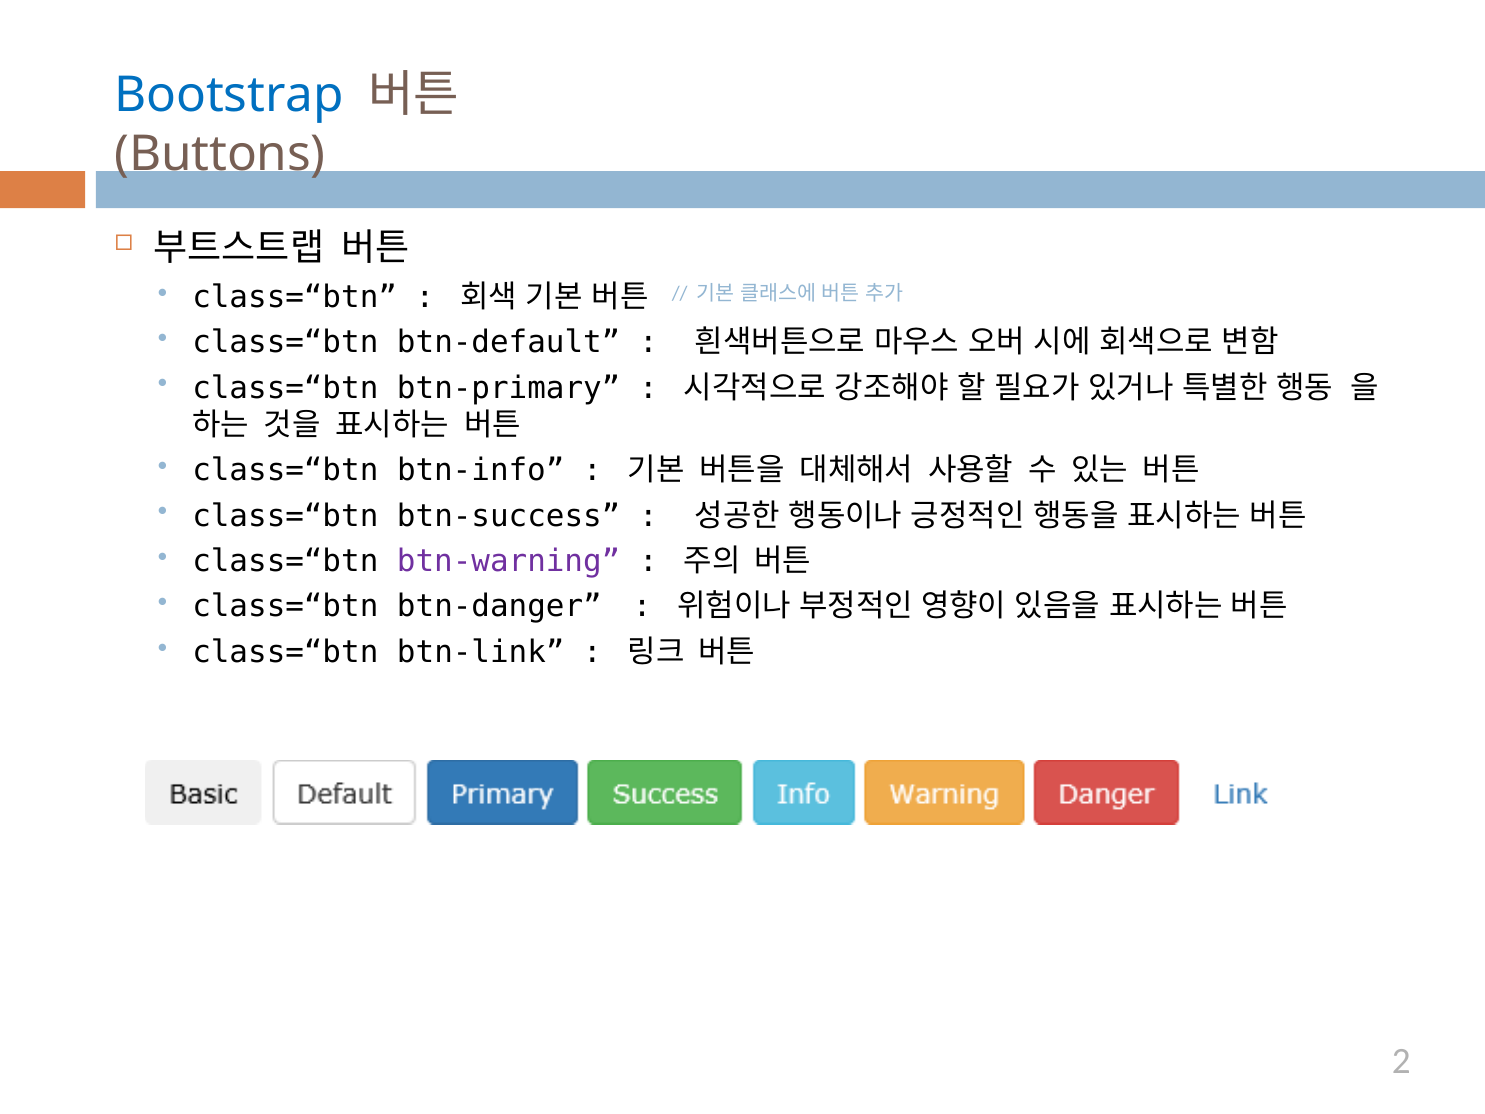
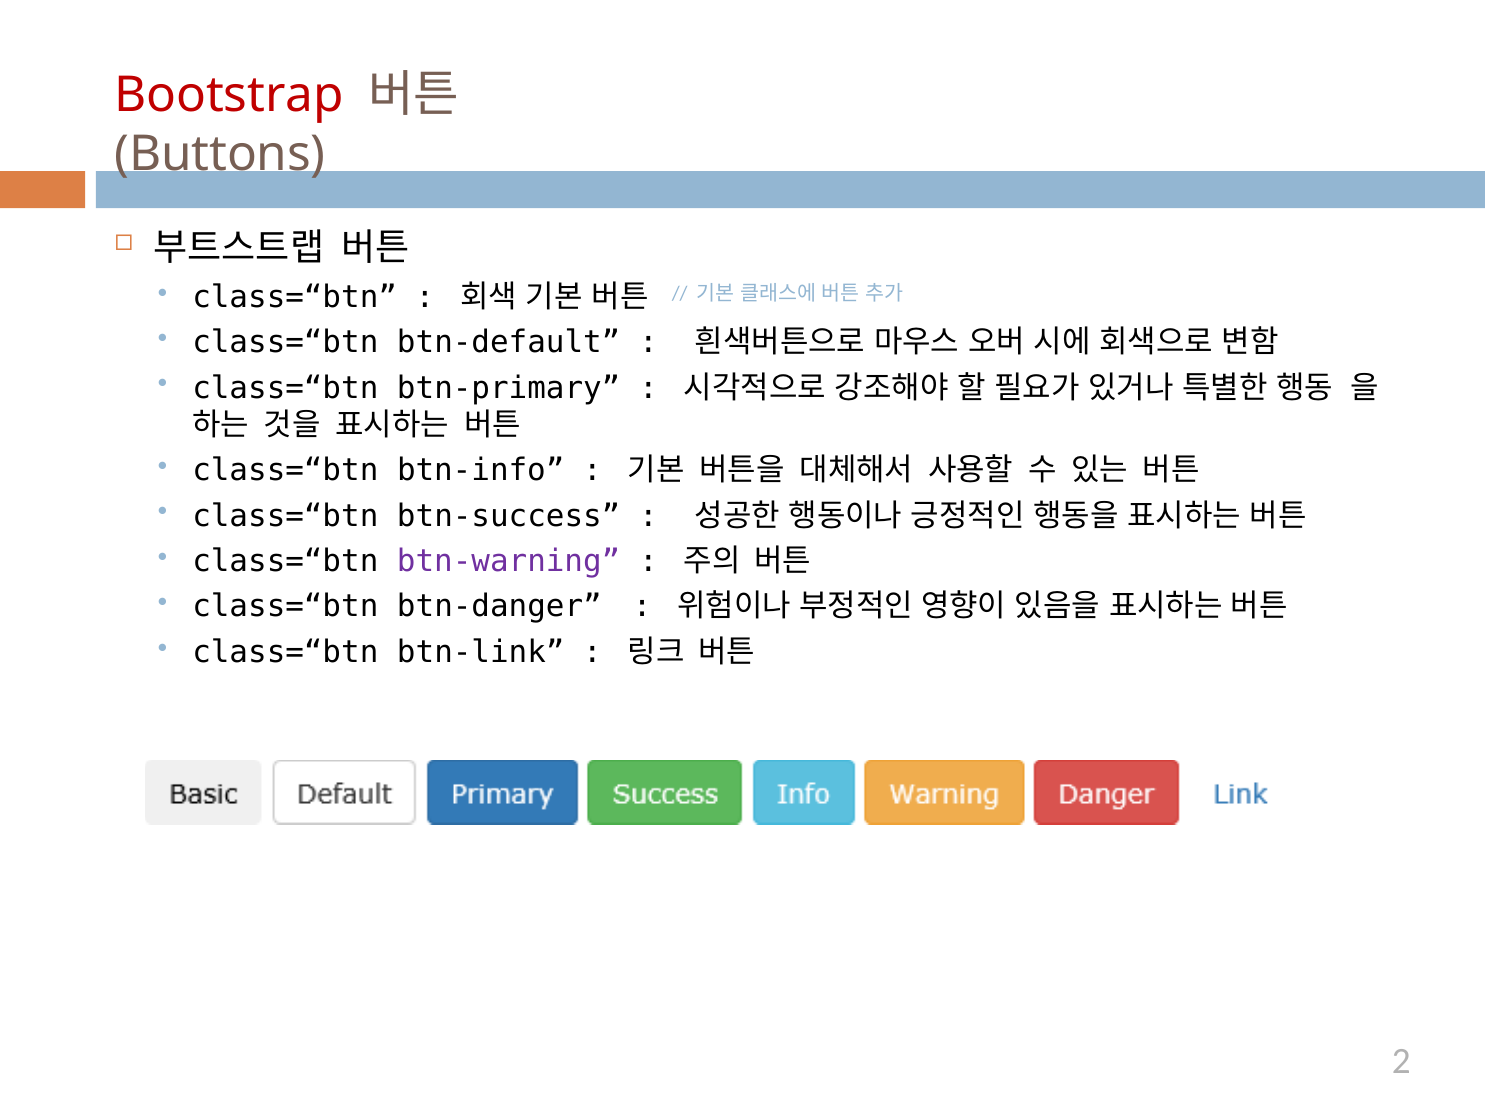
Bootstrap colour: blue -> red
